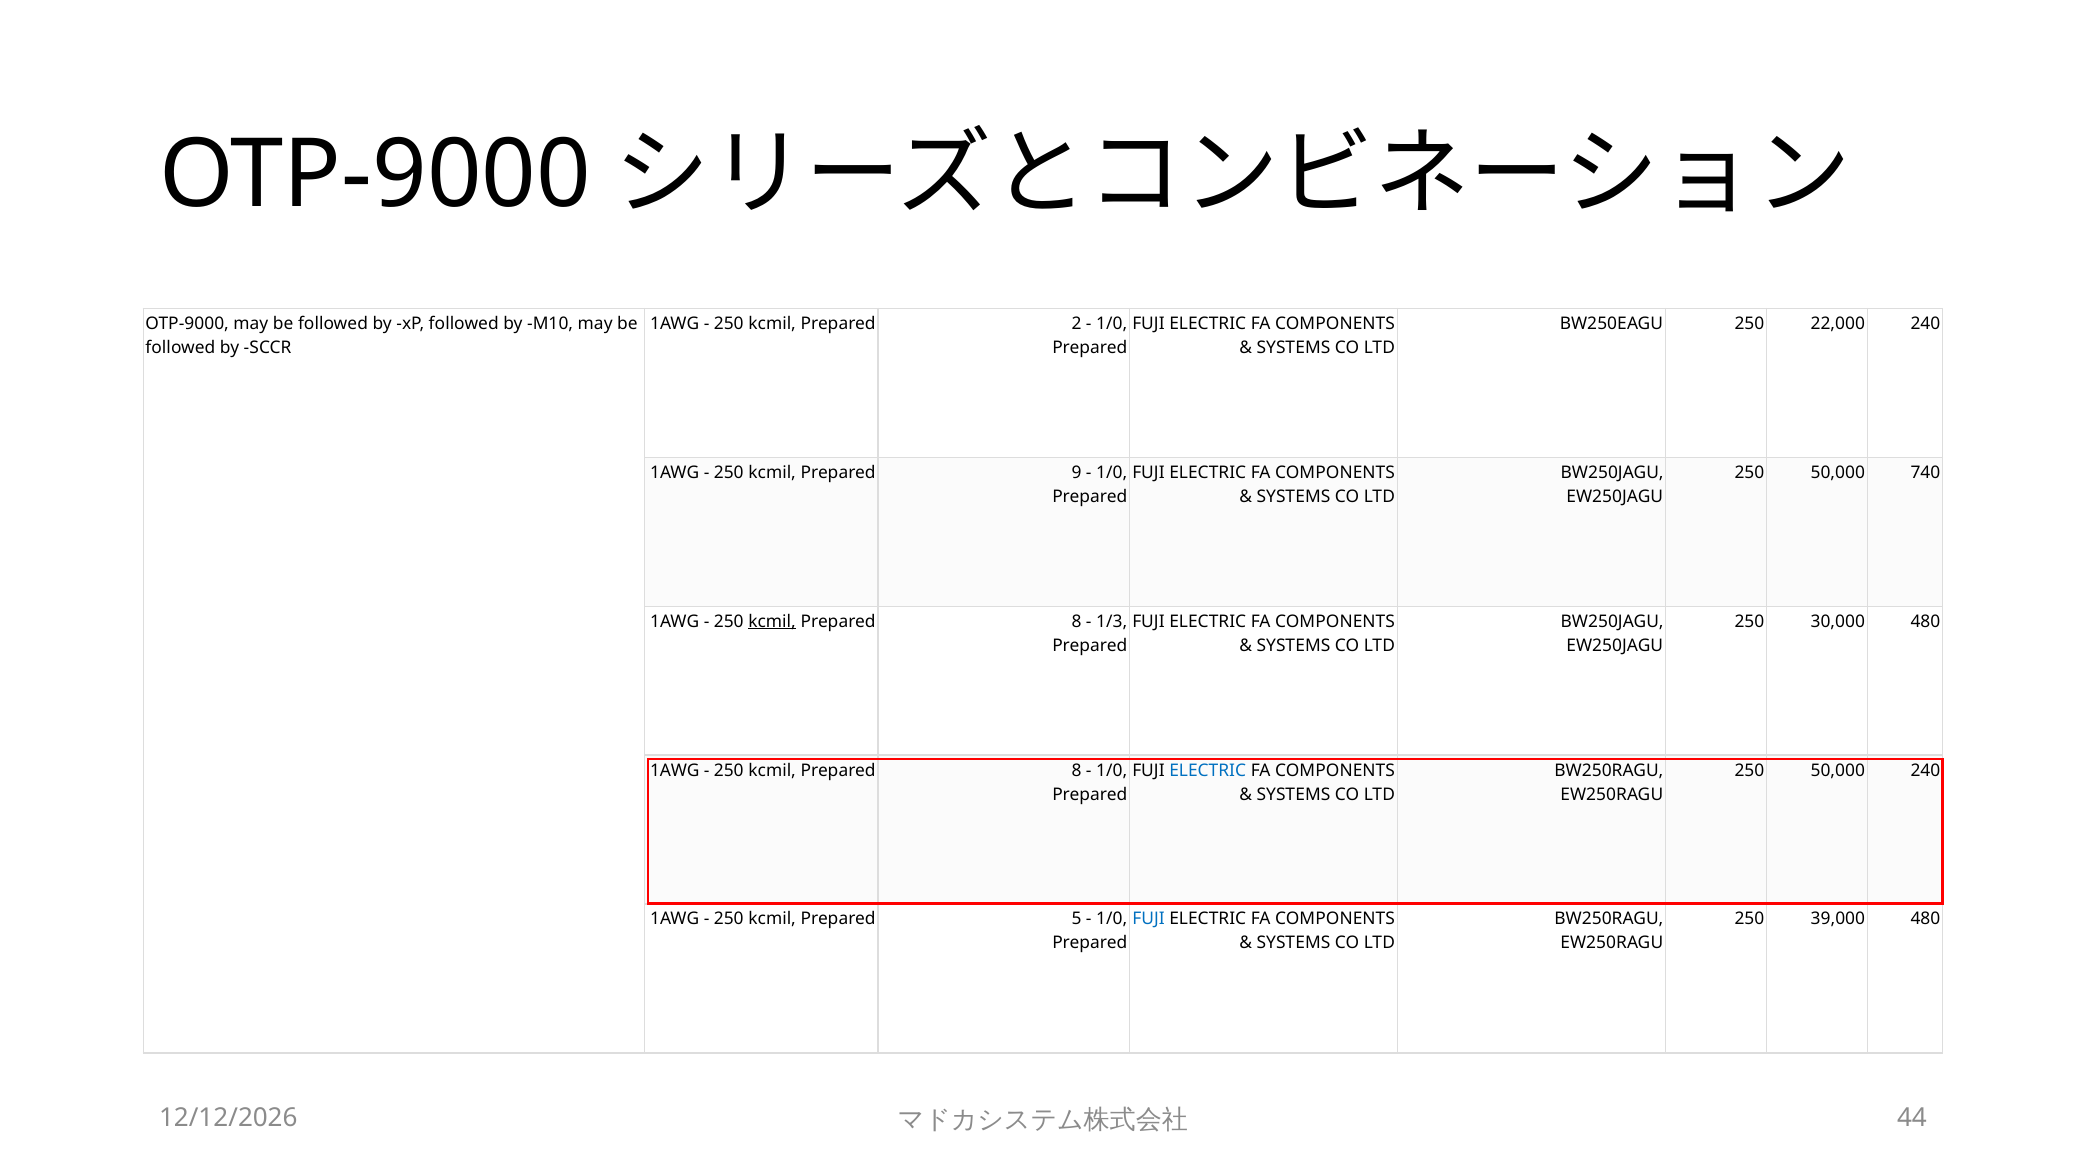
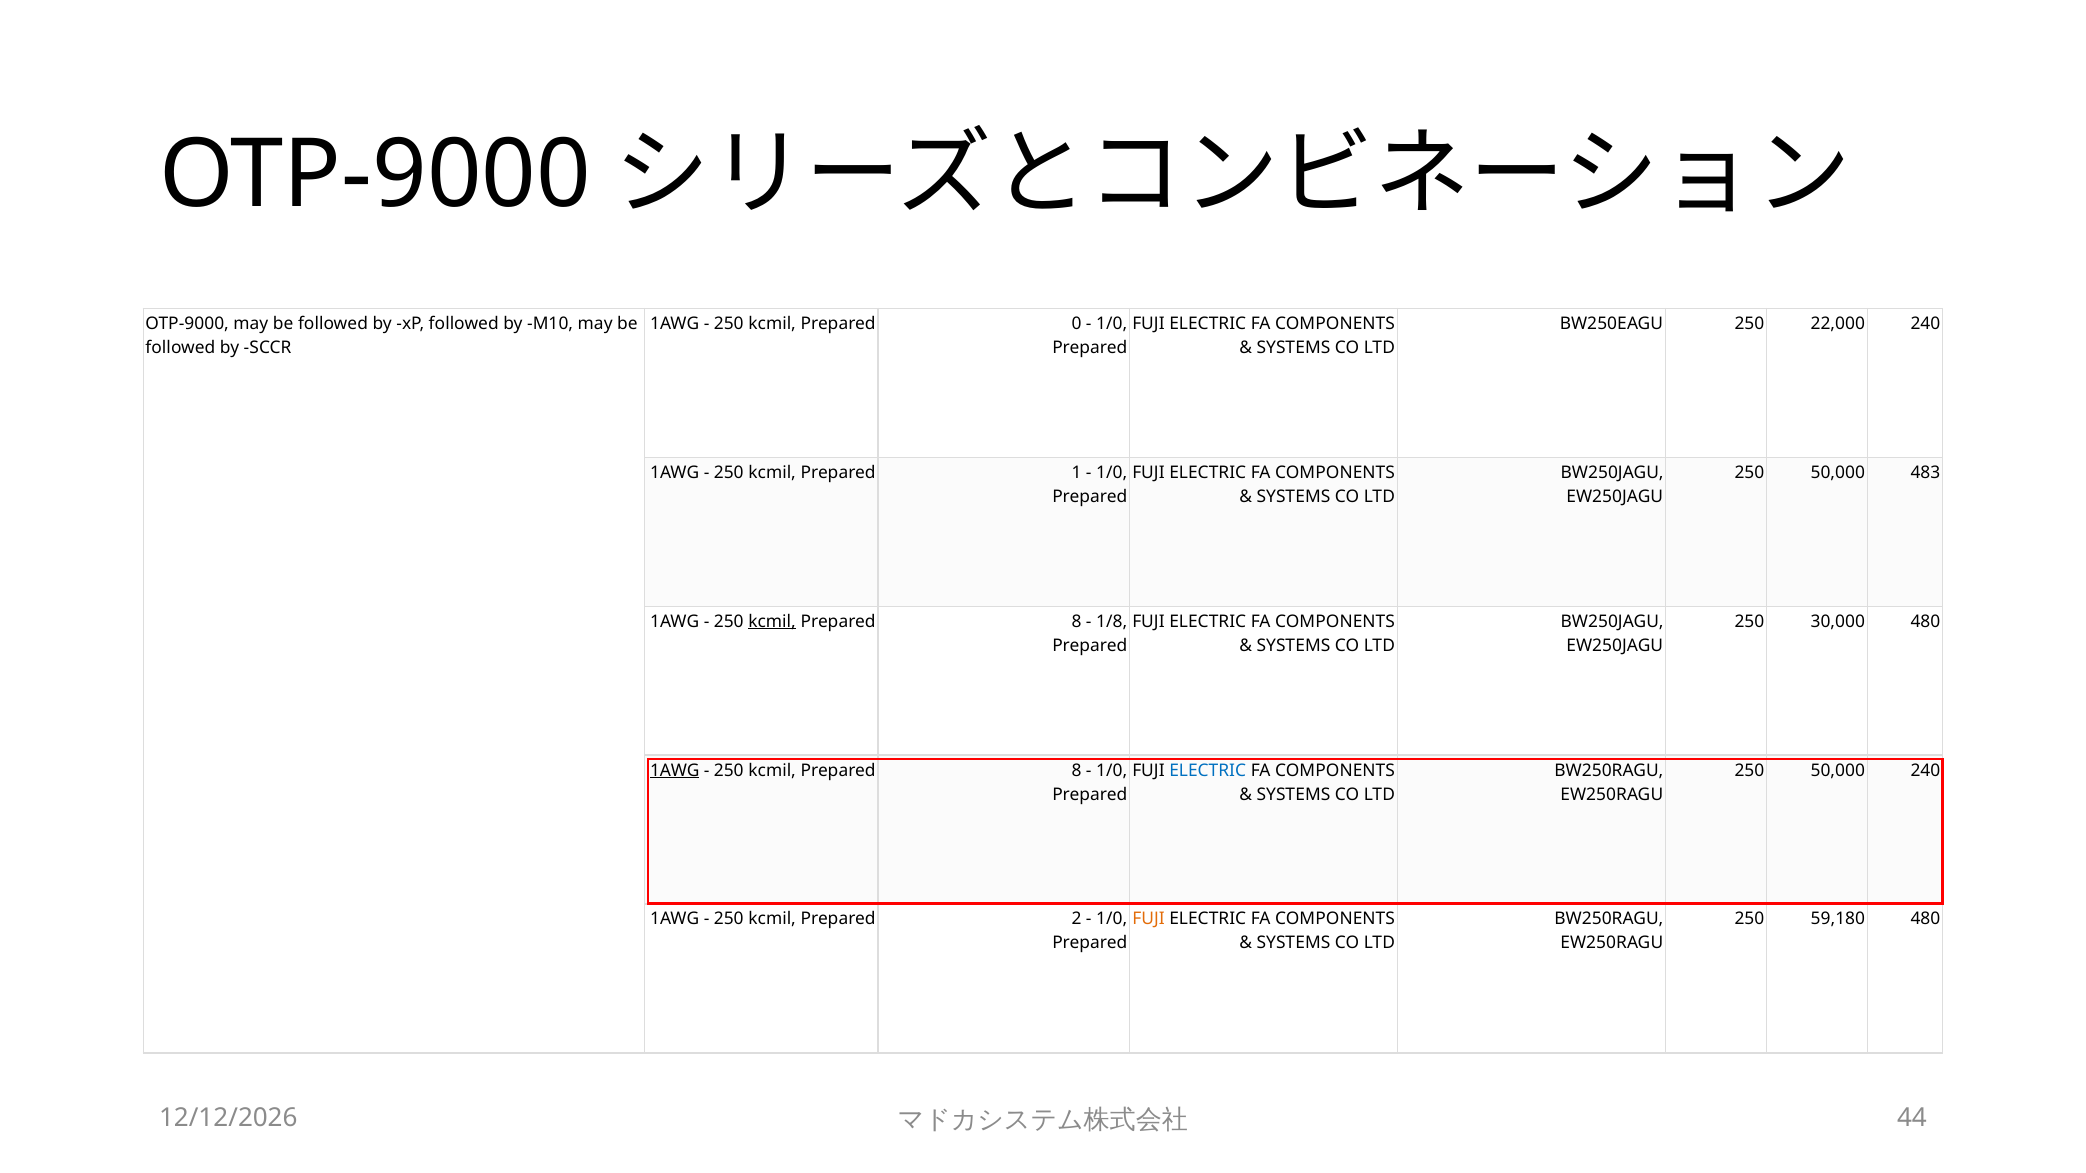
2: 2 -> 0
9: 9 -> 1
740: 740 -> 483
1/3: 1/3 -> 1/8
1AWG at (675, 771) underline: none -> present
5: 5 -> 2
FUJI at (1149, 919) colour: blue -> orange
39,000: 39,000 -> 59,180
